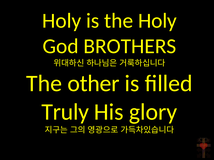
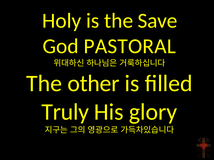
the Holy: Holy -> Save
BROTHERS: BROTHERS -> PASTORAL
